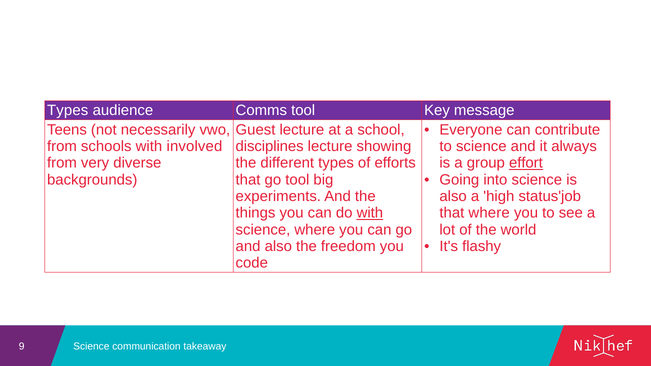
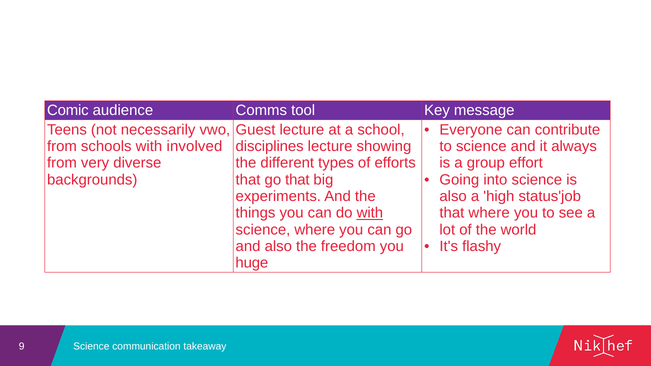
Types at (68, 111): Types -> Comic
effort underline: present -> none
go tool: tool -> that
code: code -> huge
